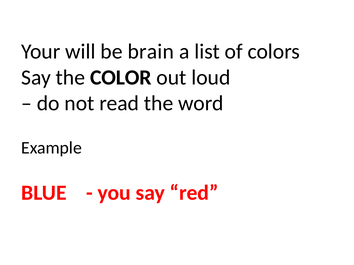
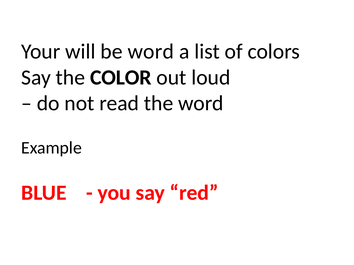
be brain: brain -> word
